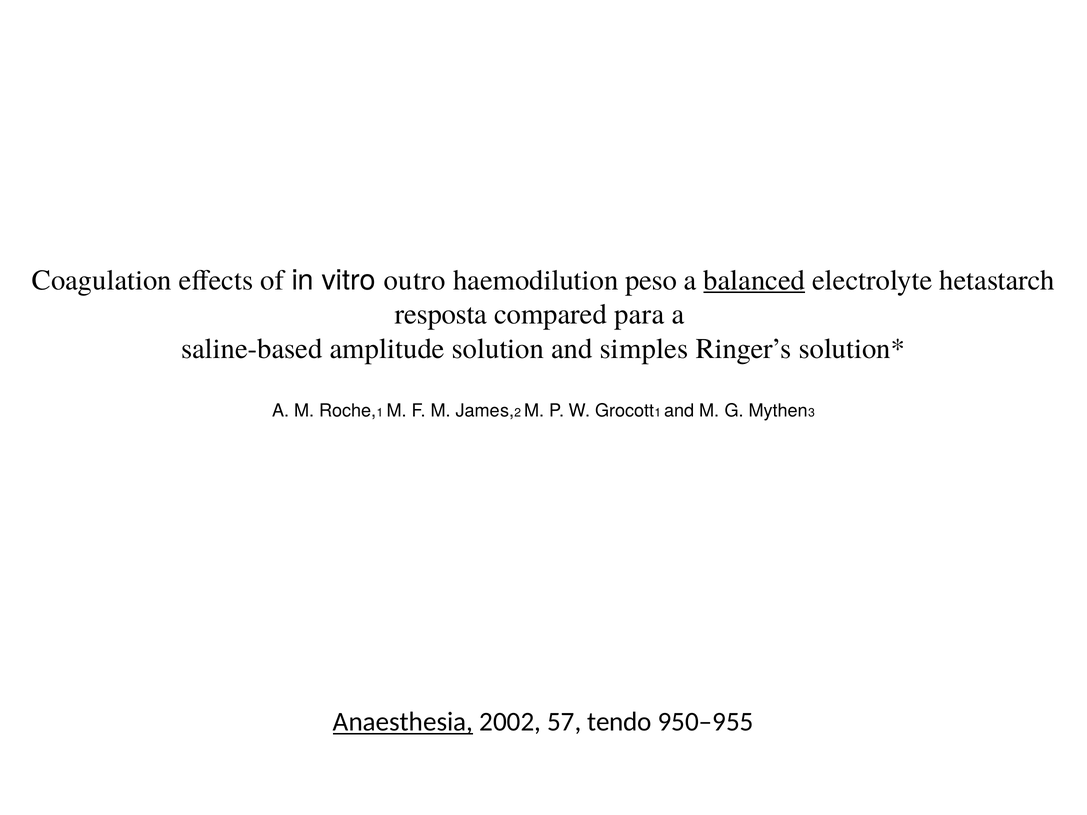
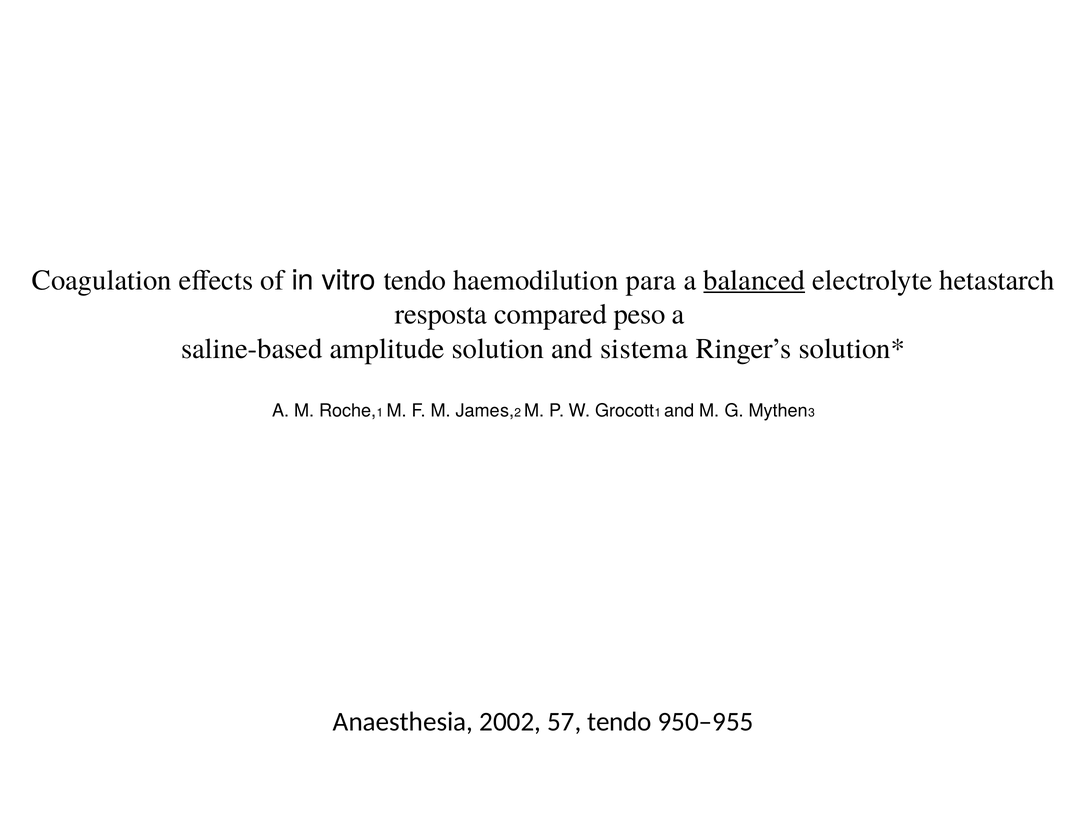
vitro outro: outro -> tendo
peso: peso -> para
para: para -> peso
simples: simples -> sistema
Anaesthesia underline: present -> none
